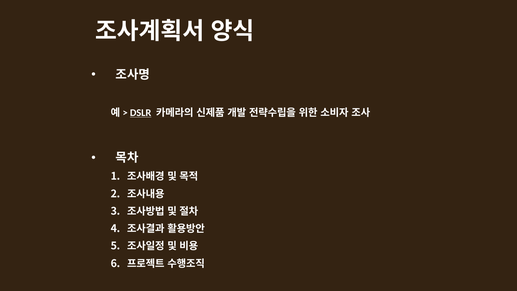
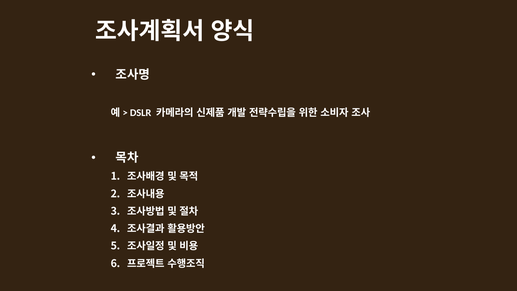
DSLR underline: present -> none
